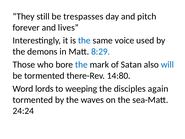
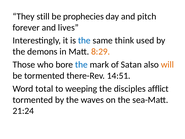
trespasses: trespasses -> prophecies
voice: voice -> think
8:29 colour: blue -> orange
will colour: blue -> orange
14:80: 14:80 -> 14:51
lords: lords -> total
again: again -> afflict
24:24: 24:24 -> 21:24
